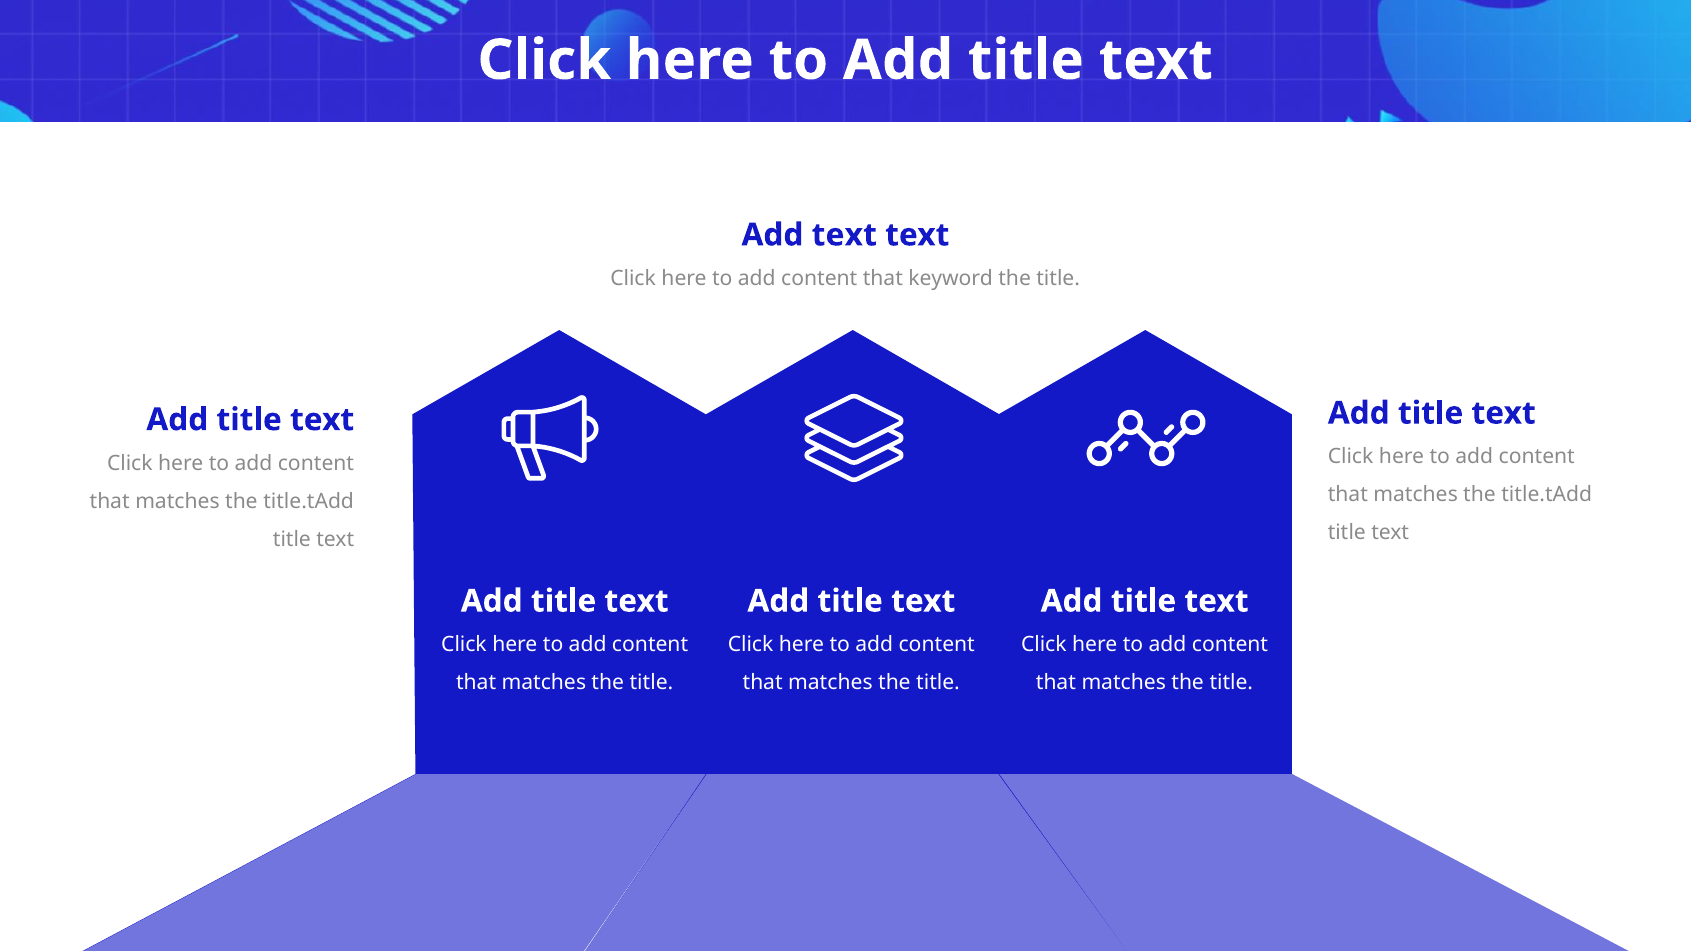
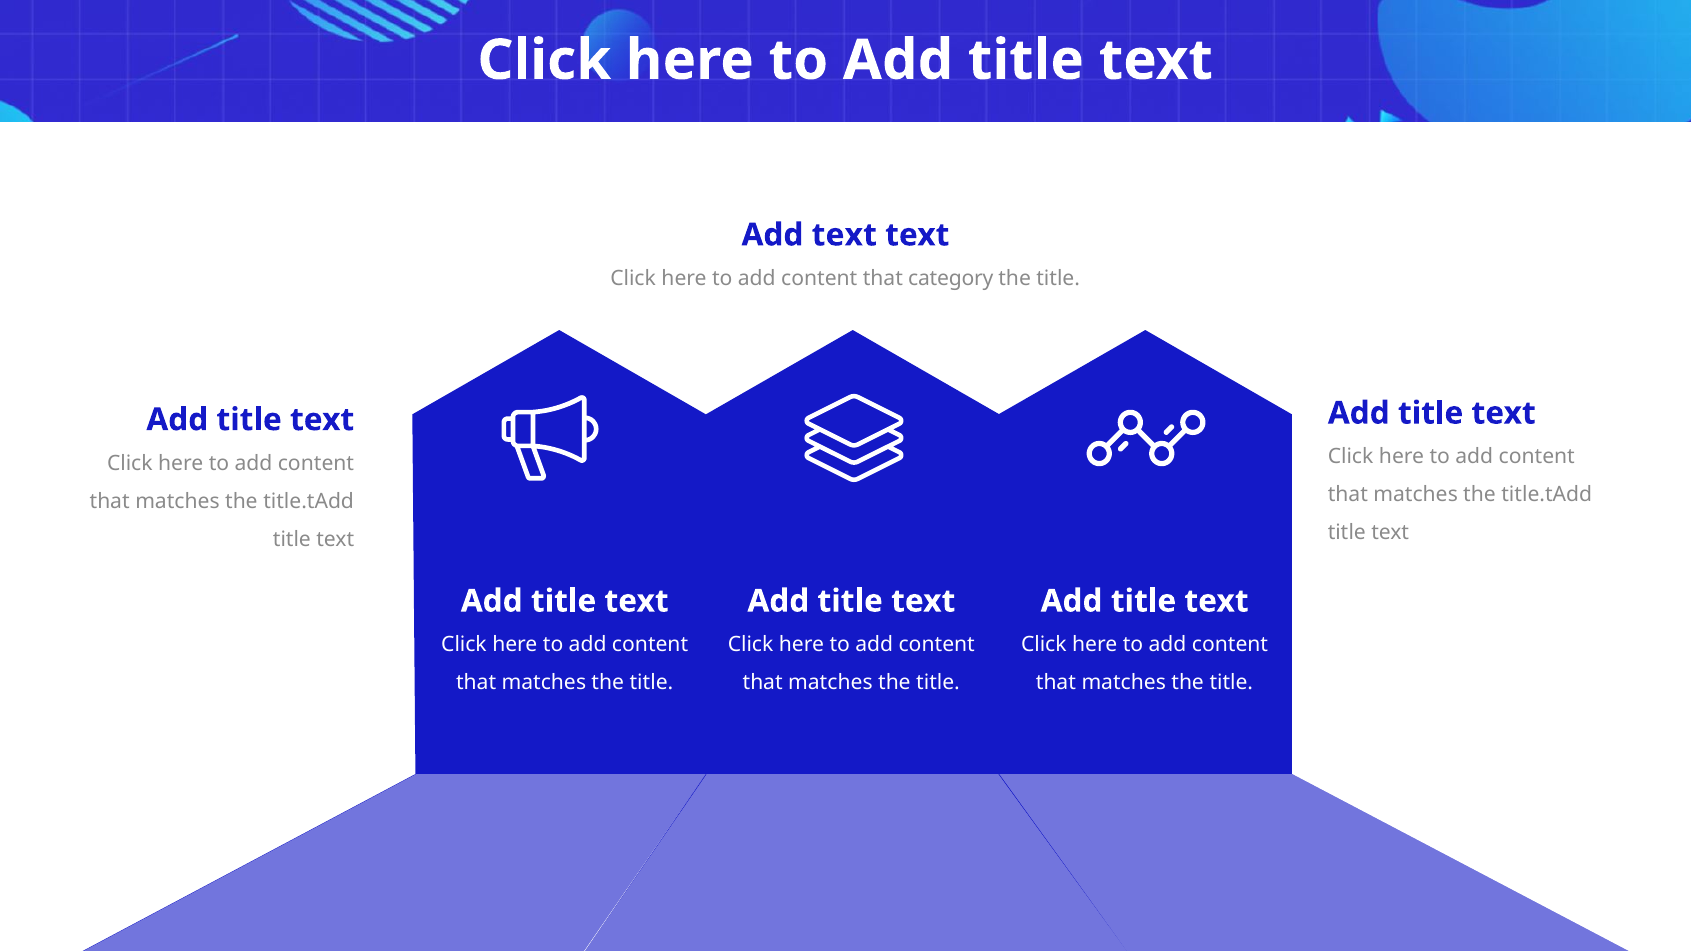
keyword: keyword -> category
